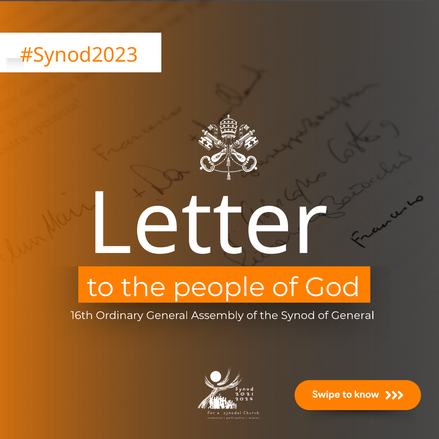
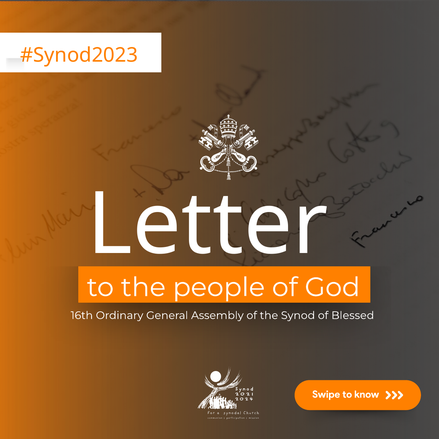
of General: General -> Blessed
